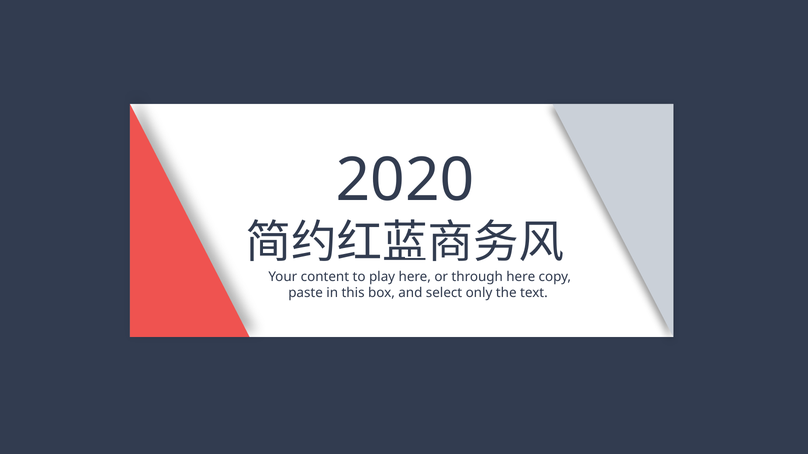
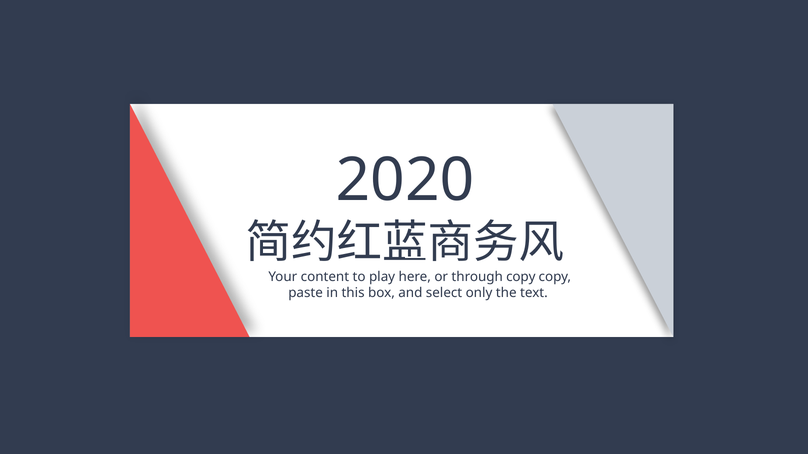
through here: here -> copy
